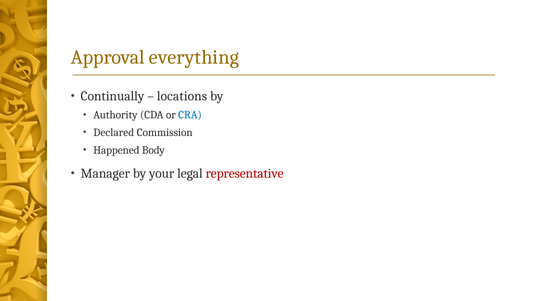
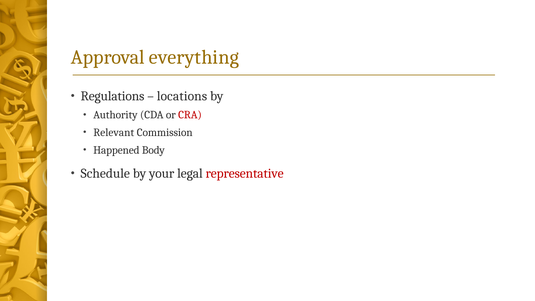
Continually: Continually -> Regulations
CRA colour: blue -> red
Declared: Declared -> Relevant
Manager: Manager -> Schedule
